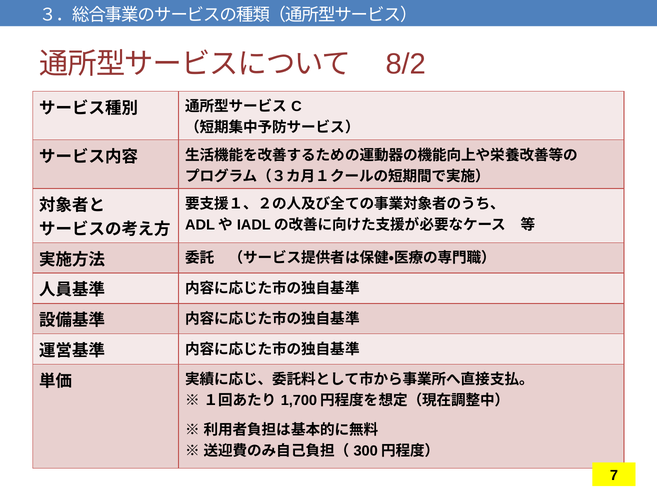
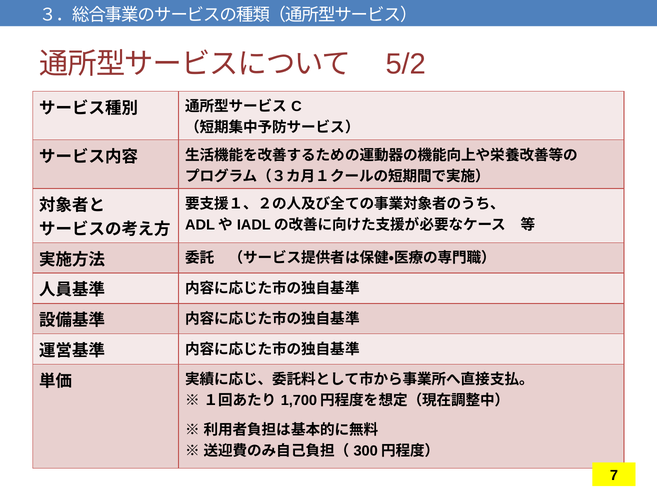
8/2: 8/2 -> 5/2
